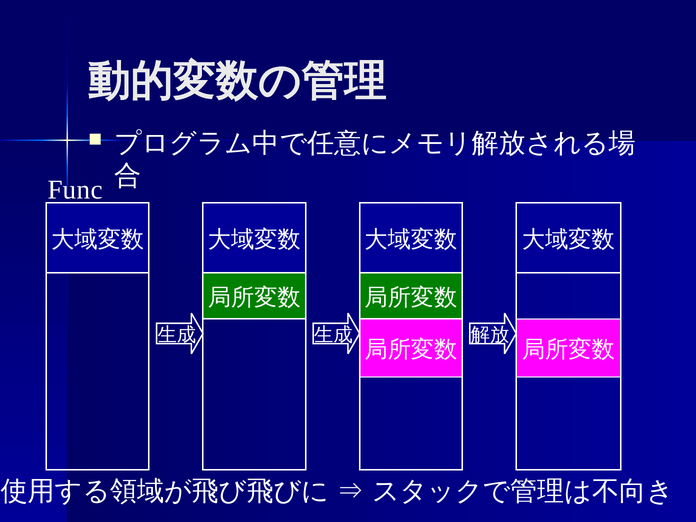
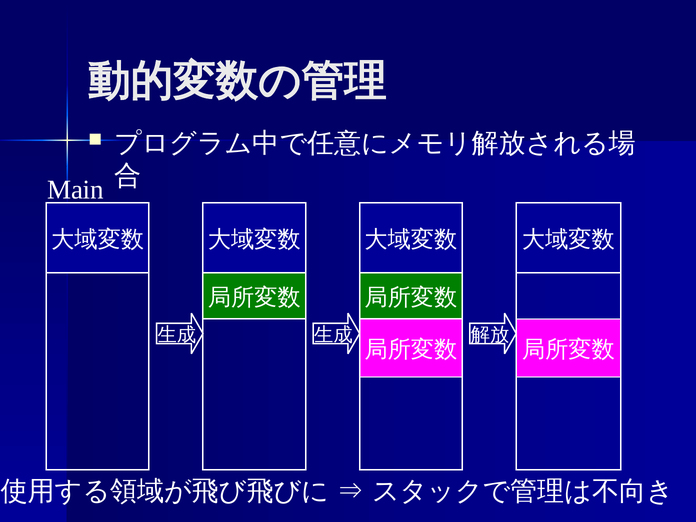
Func: Func -> Main
